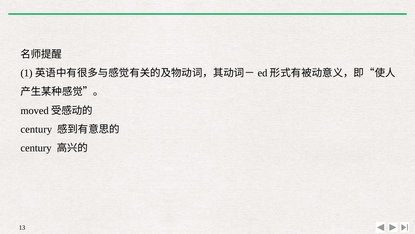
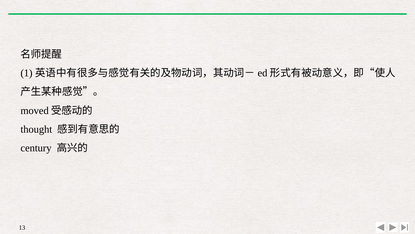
century at (36, 129): century -> thought
